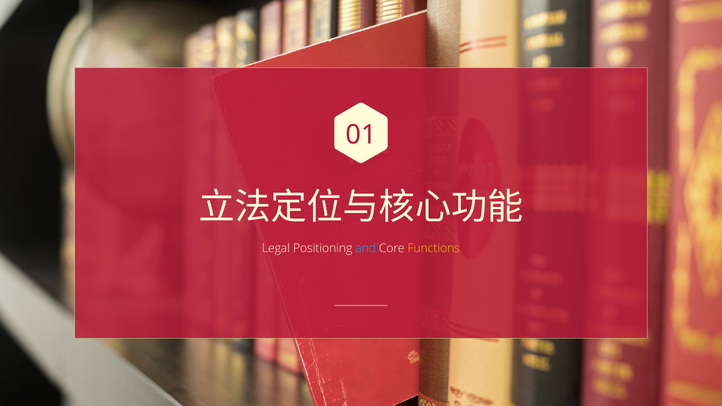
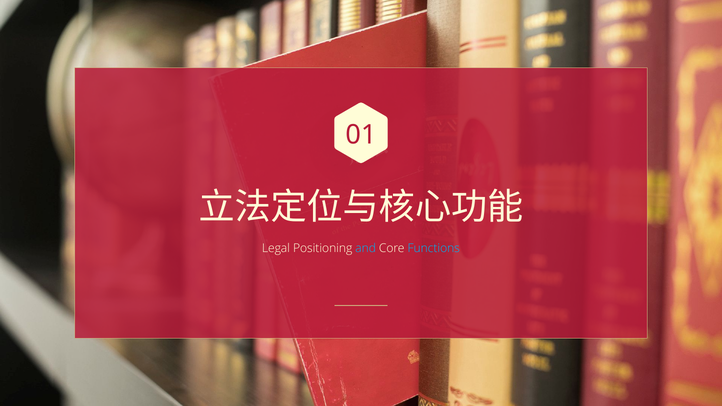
Functions colour: yellow -> light blue
